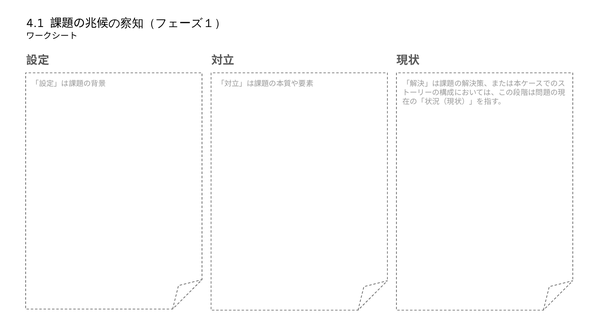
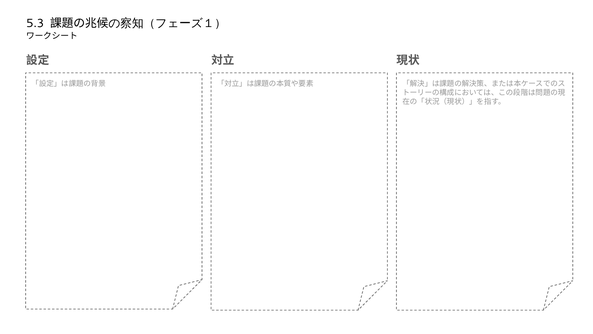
4.1: 4.1 -> 5.3
